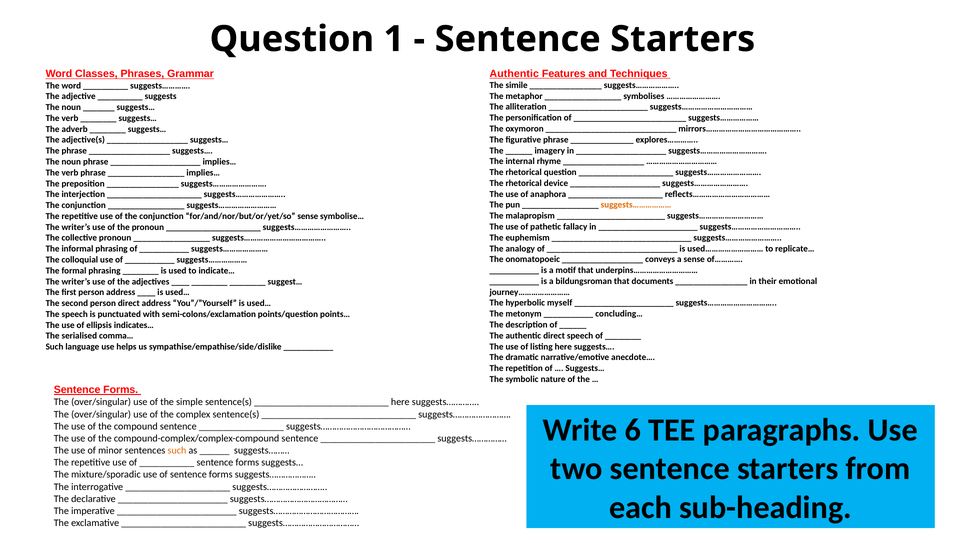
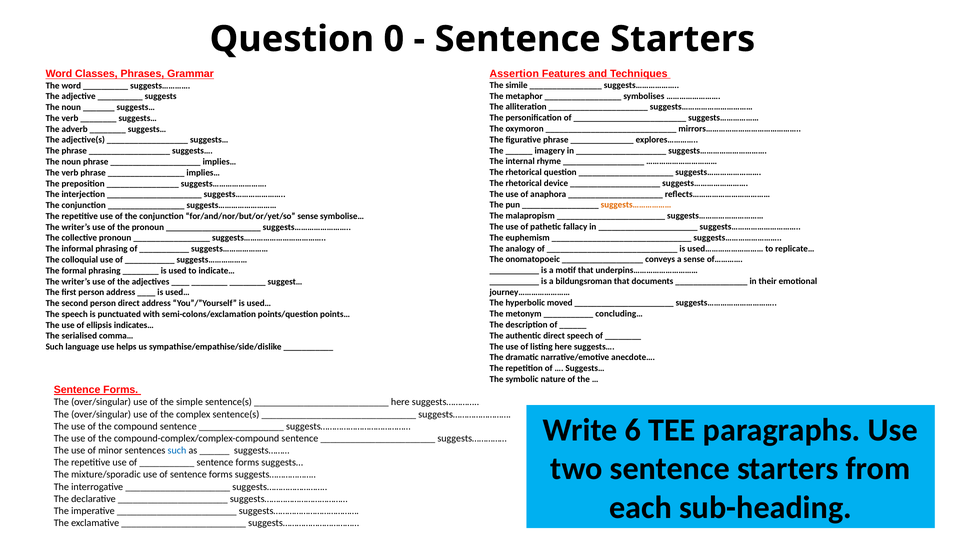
1: 1 -> 0
Authentic at (514, 74): Authentic -> Assertion
myself: myself -> moved
such at (177, 450) colour: orange -> blue
